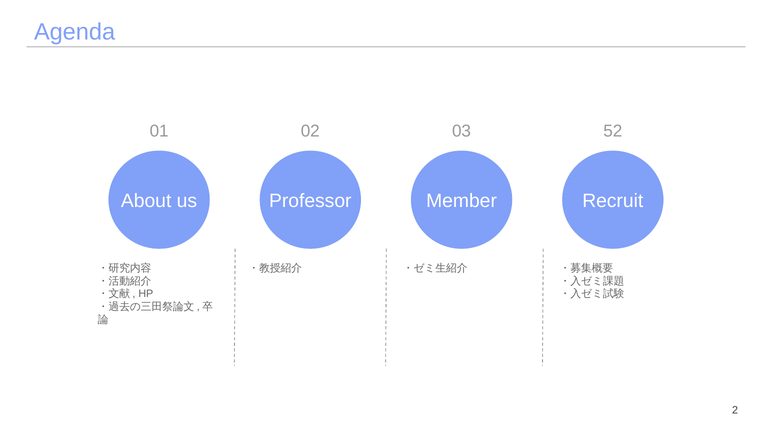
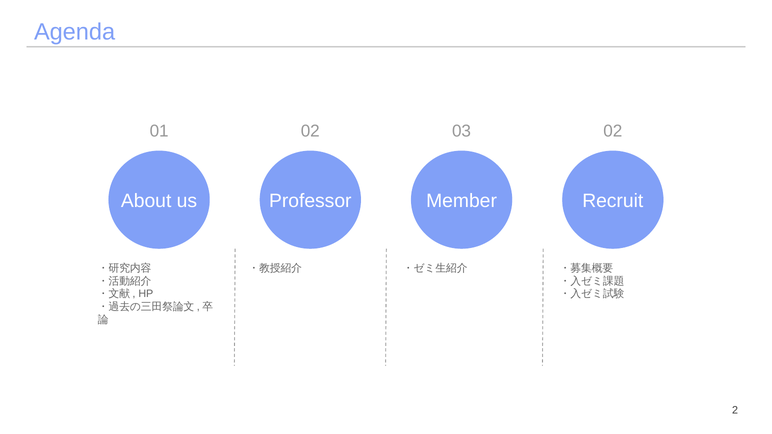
03 52: 52 -> 02
